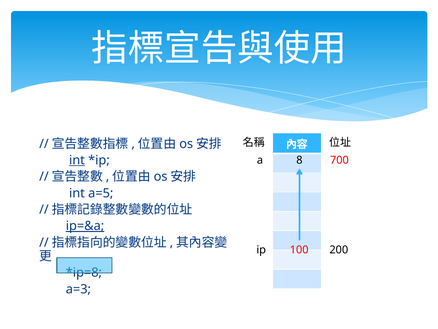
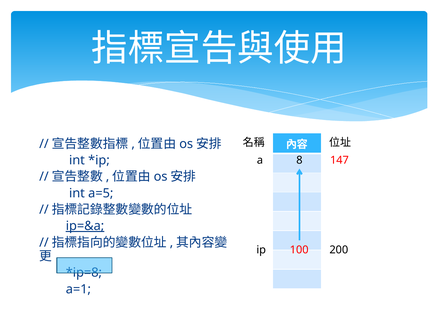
int at (77, 160) underline: present -> none
700: 700 -> 147
a=3: a=3 -> a=1
